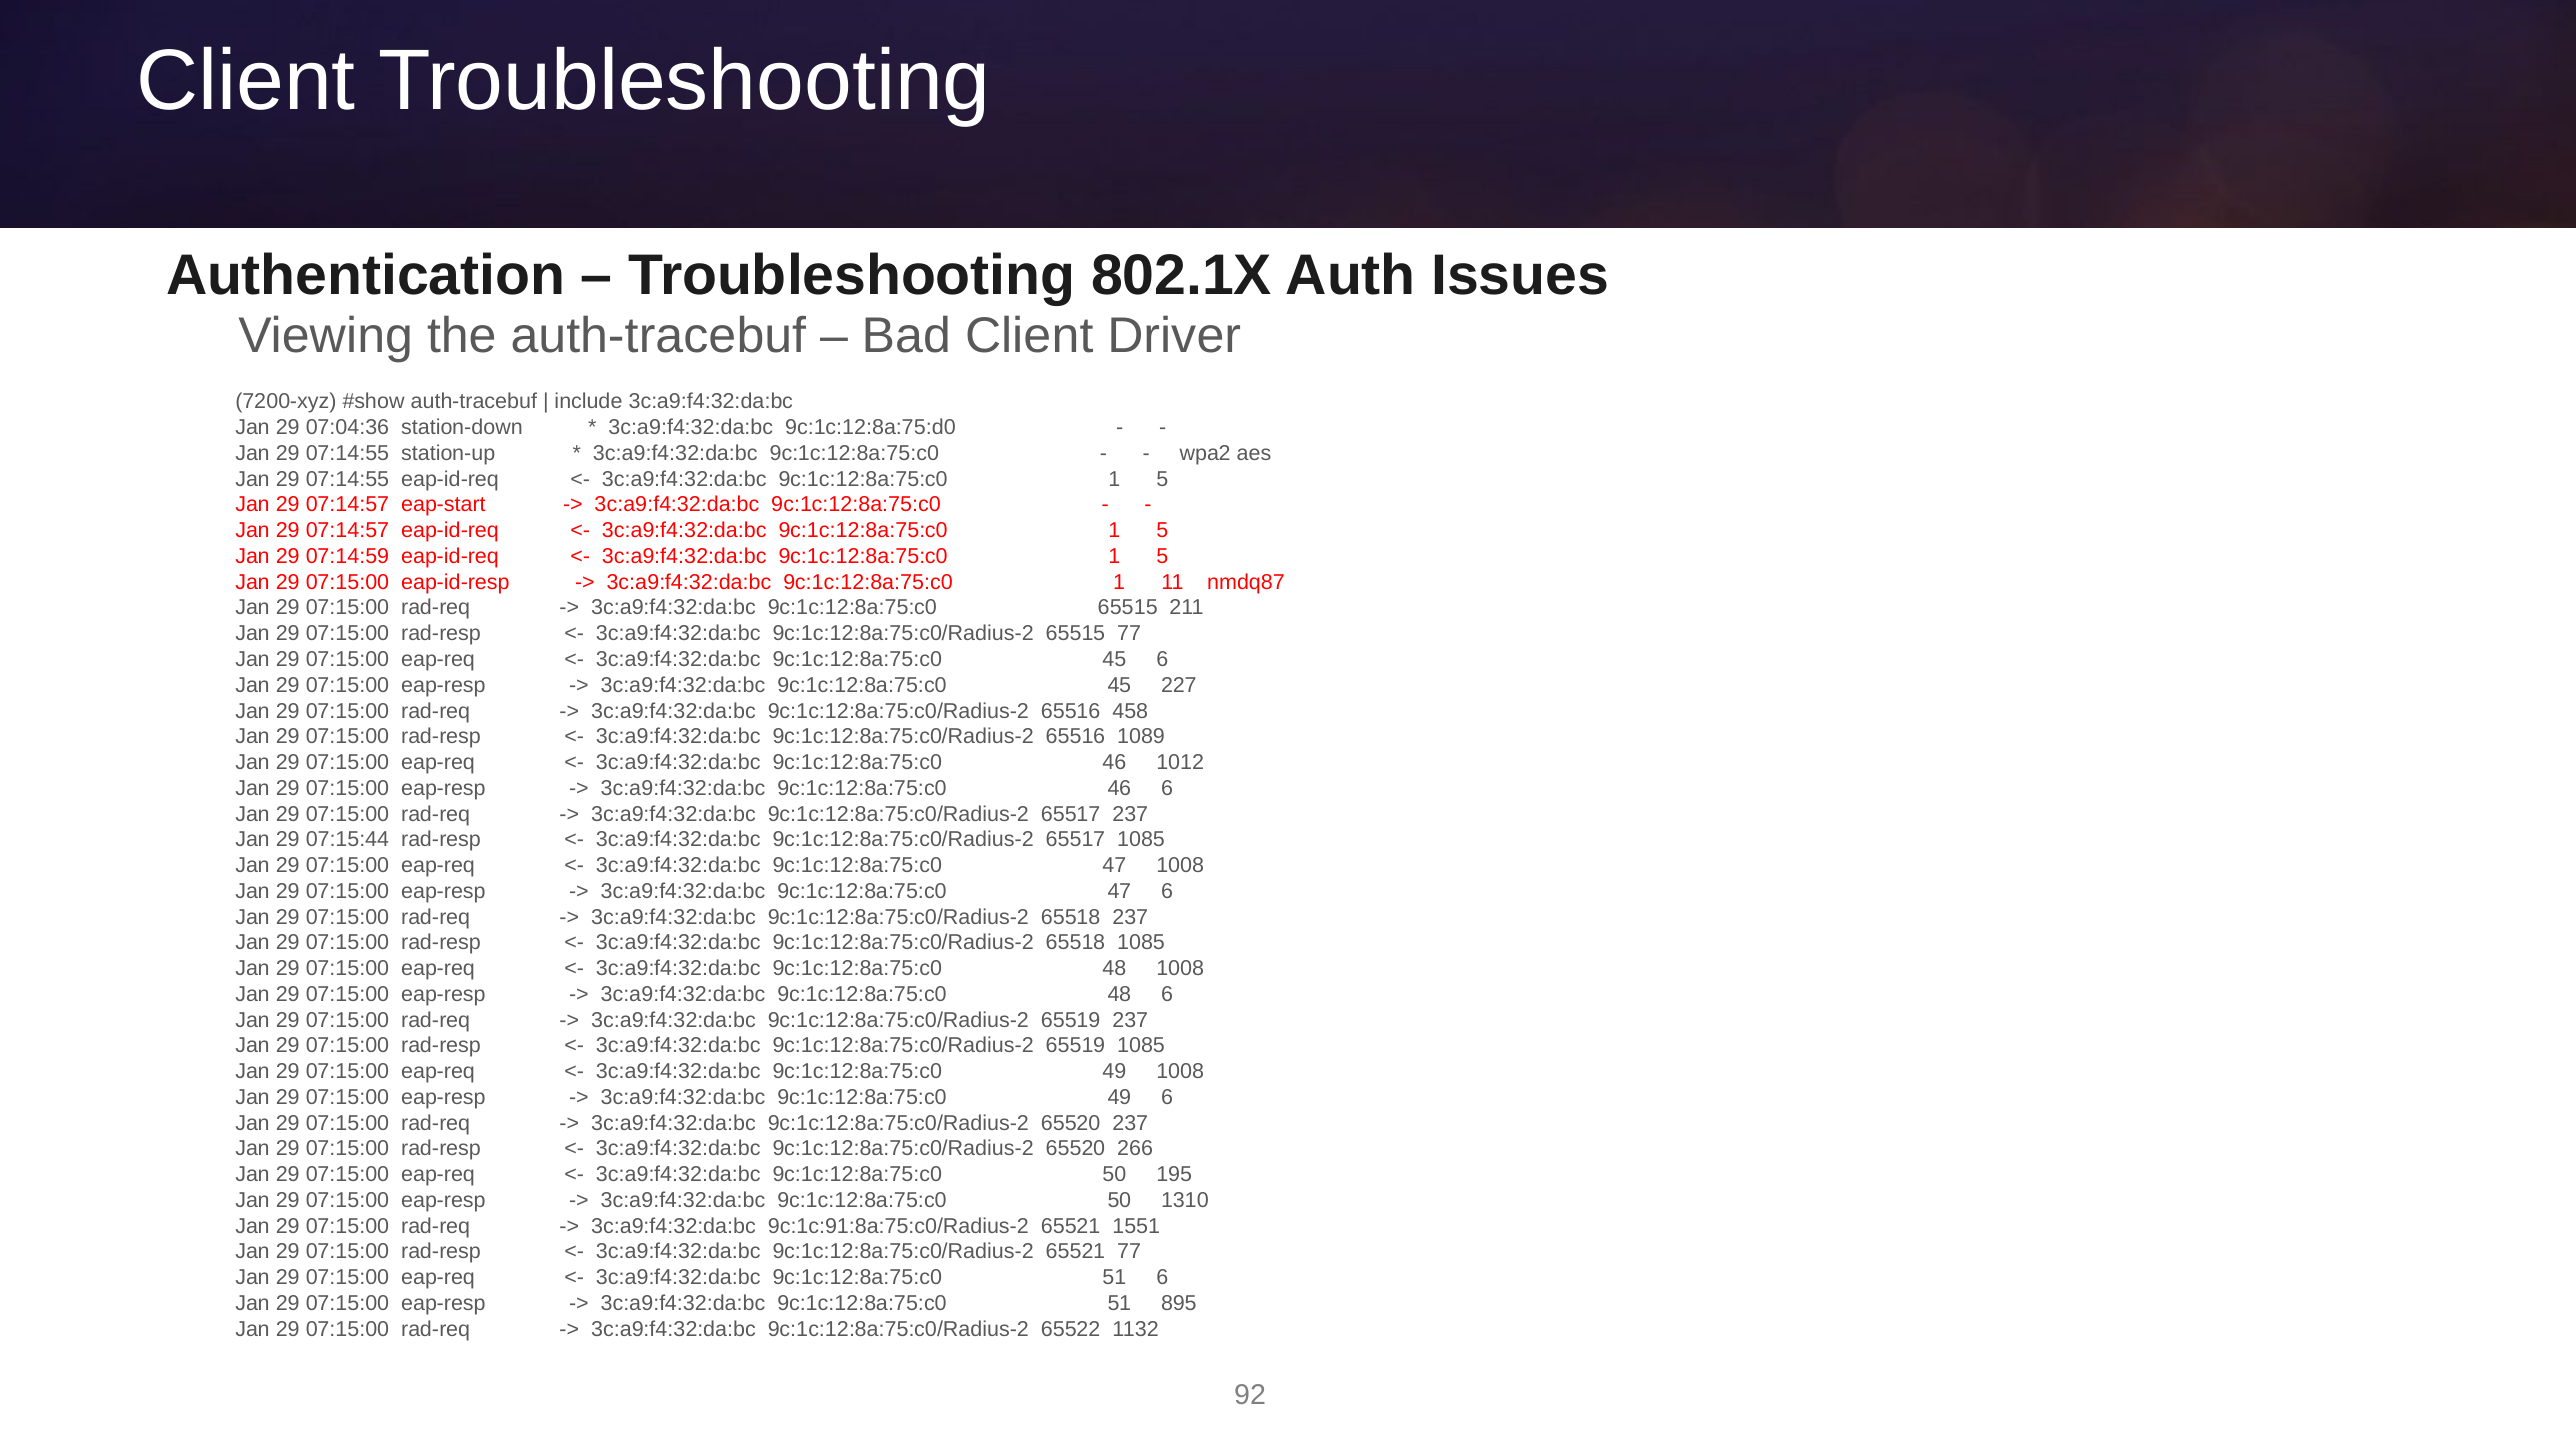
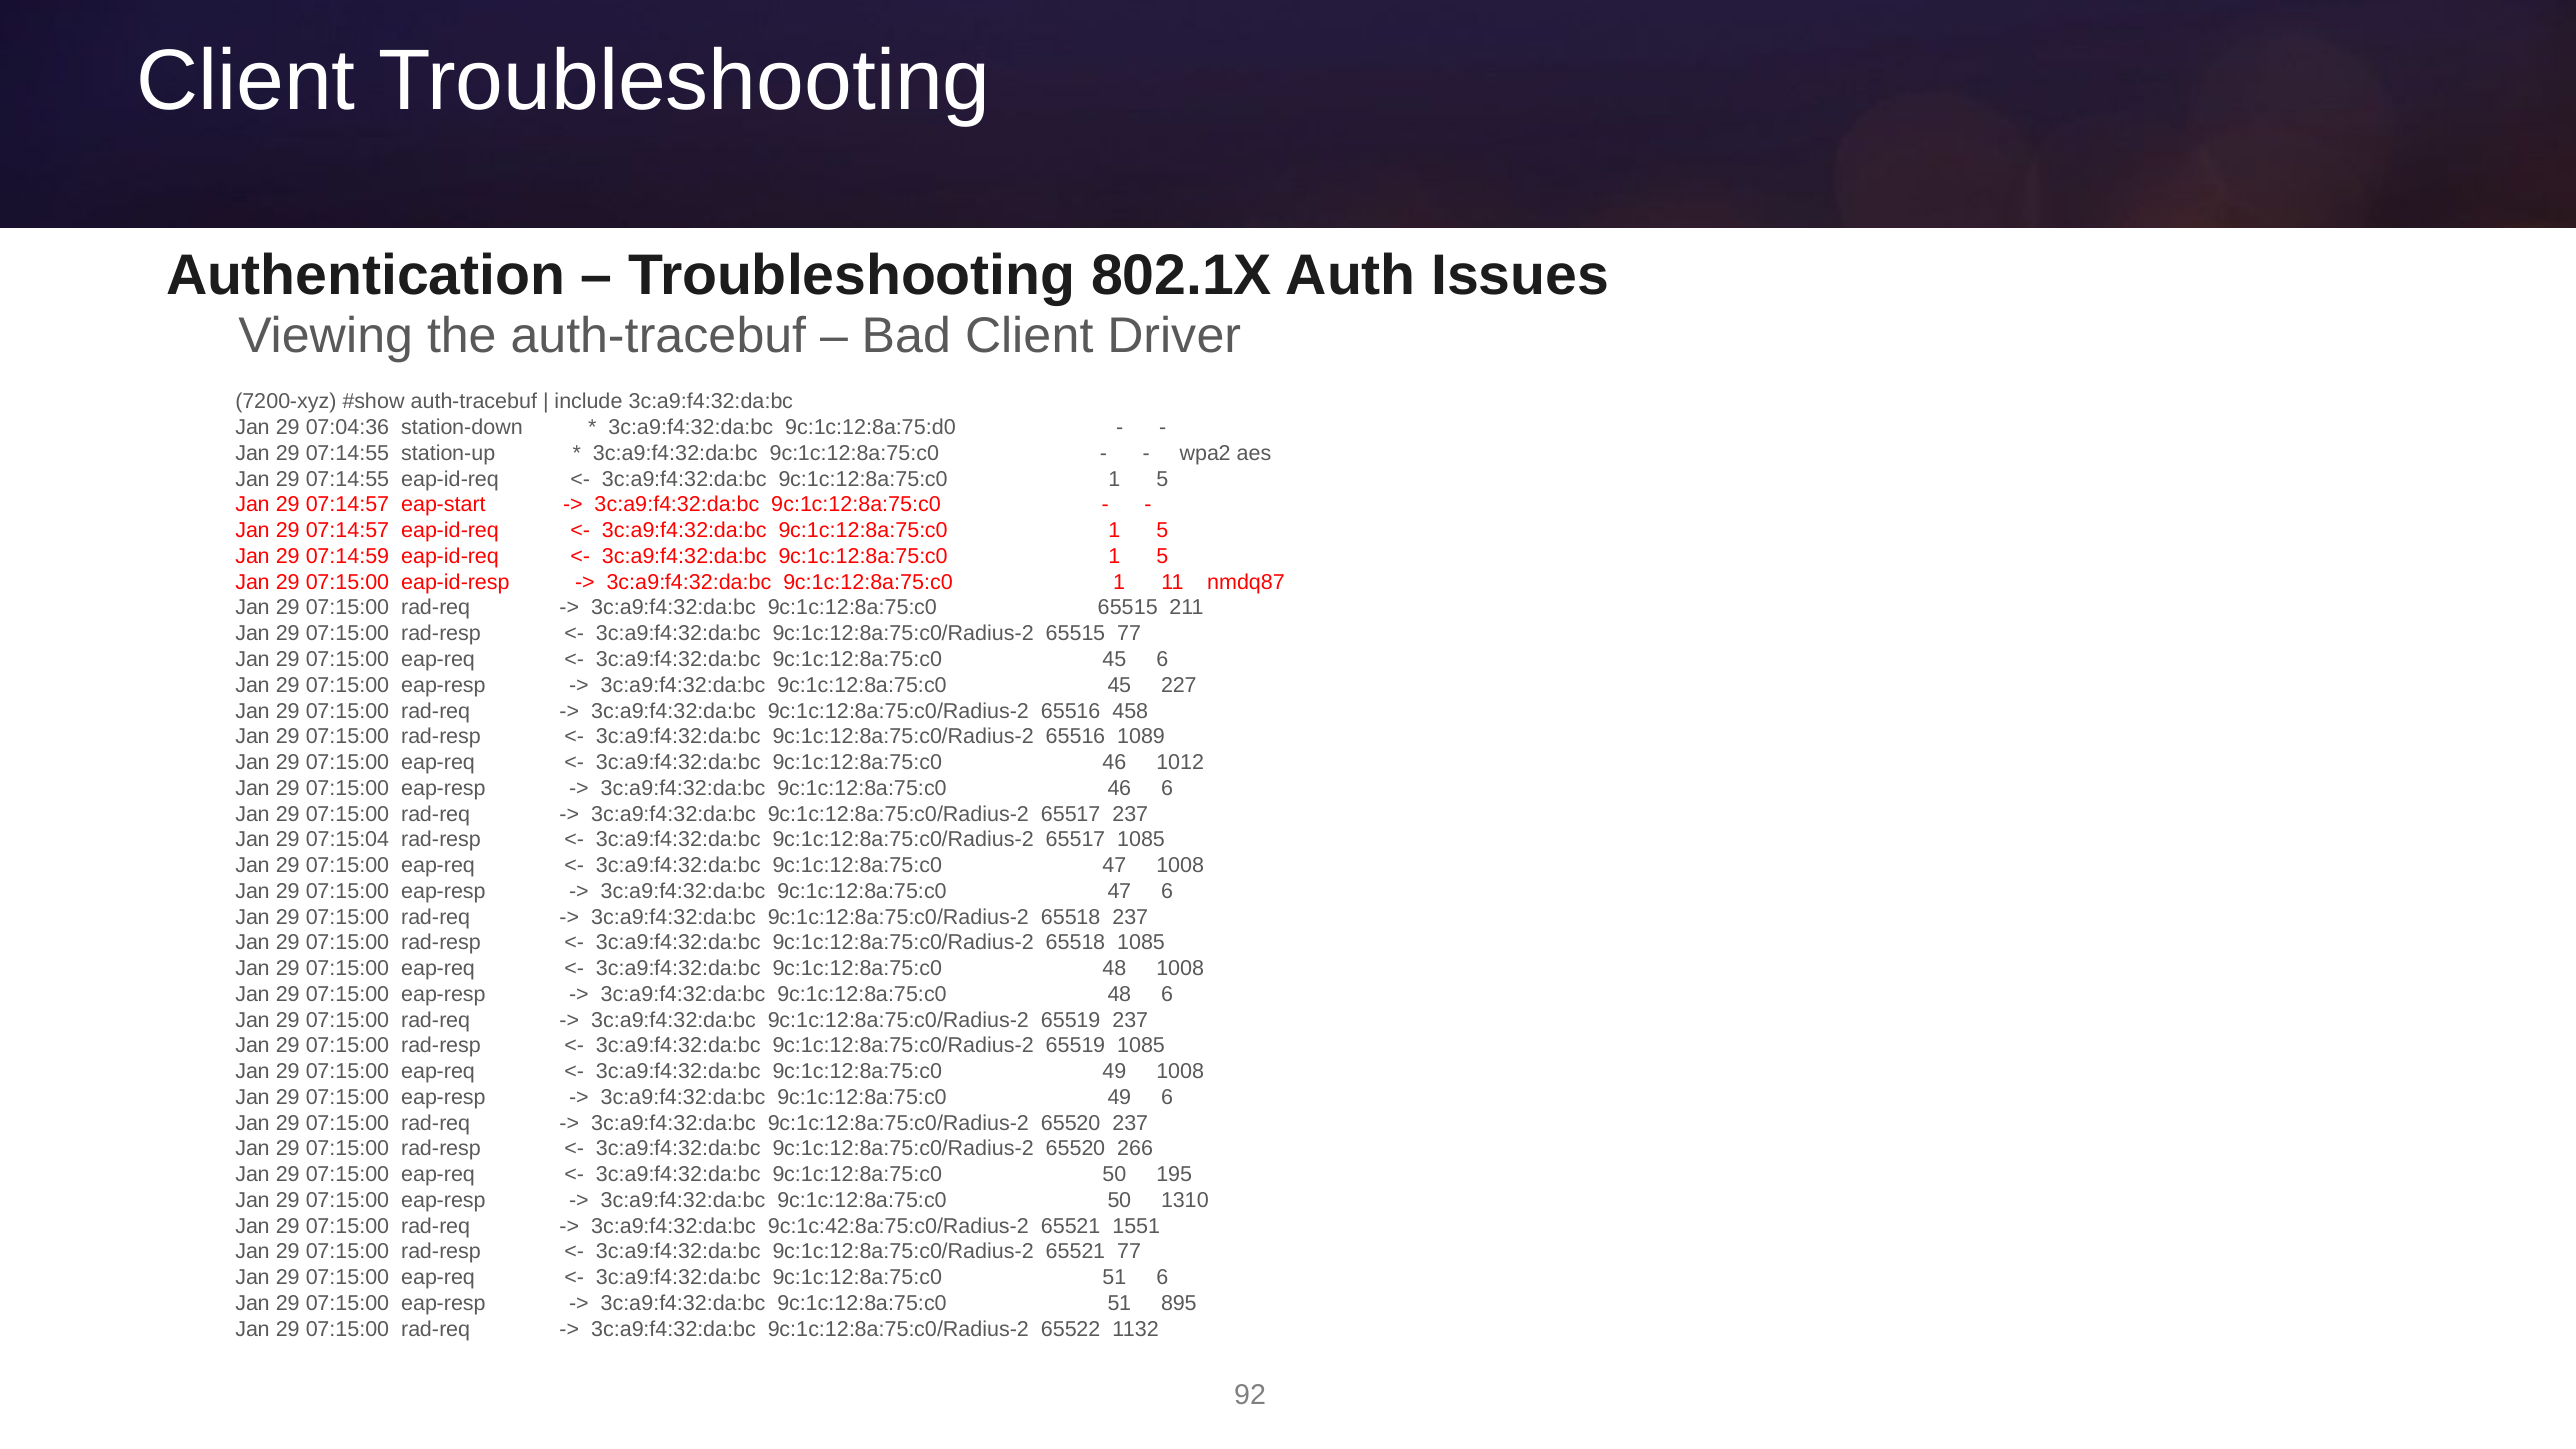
07:15:44: 07:15:44 -> 07:15:04
9c:1c:91:8a:75:c0/Radius-2: 9c:1c:91:8a:75:c0/Radius-2 -> 9c:1c:42:8a:75:c0/Radius-2
